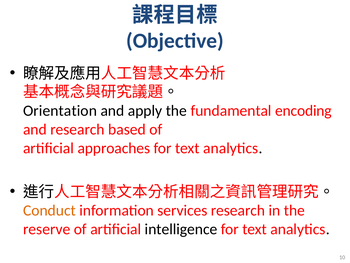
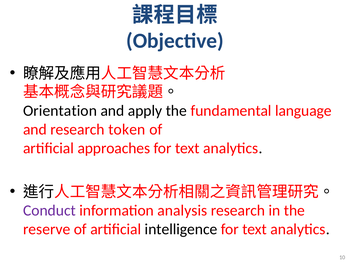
encoding: encoding -> language
based: based -> token
Conduct colour: orange -> purple
services: services -> analysis
